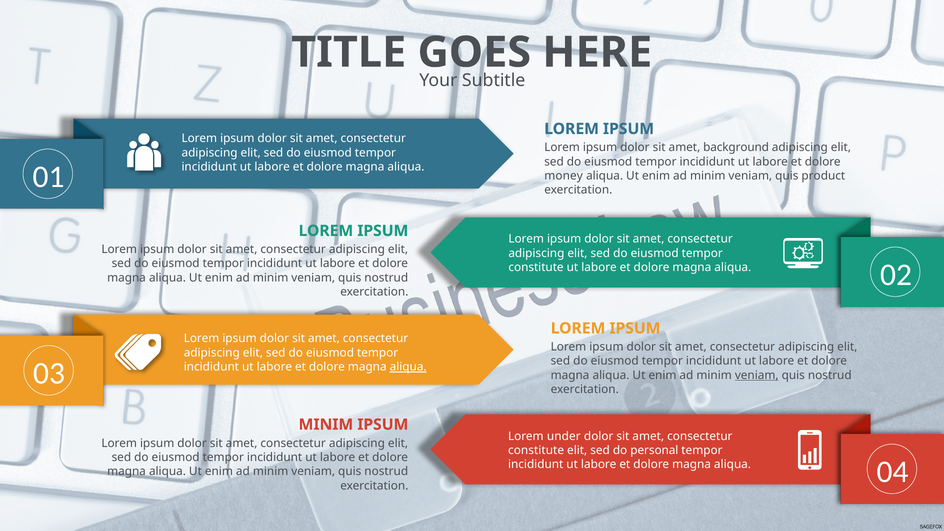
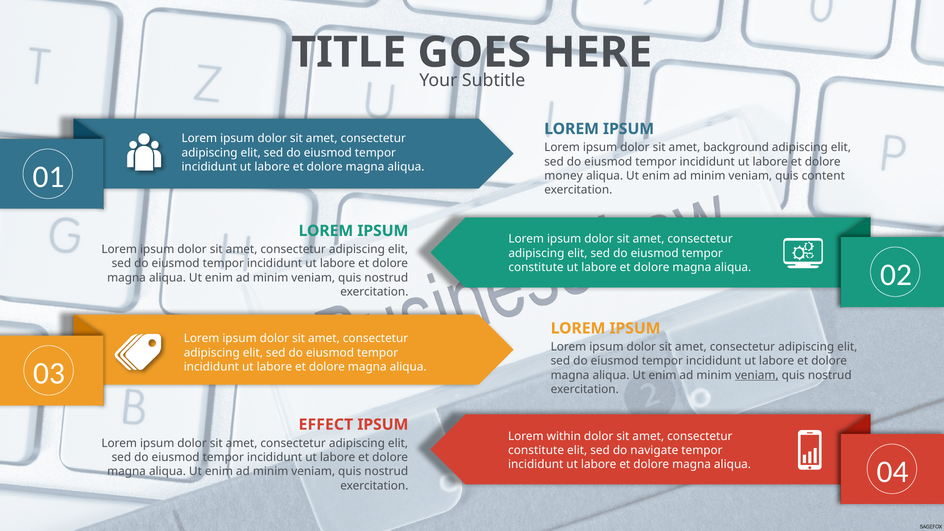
product: product -> content
aliqua at (408, 367) underline: present -> none
MINIM at (326, 425): MINIM -> EFFECT
under: under -> within
personal: personal -> navigate
